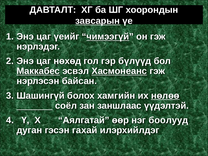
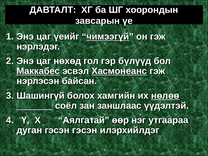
завсарын underline: present -> none
боолууд: боолууд -> утгаарaa
гэсэн гахай: гахай -> гэсэн
